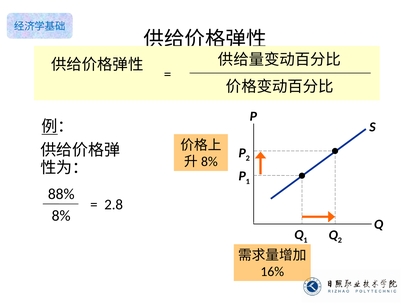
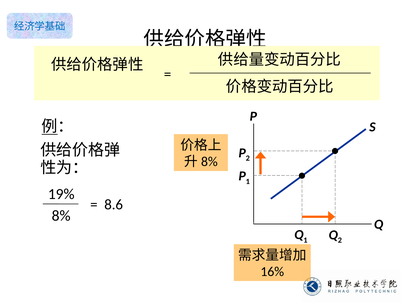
88%: 88% -> 19%
2.8: 2.8 -> 8.6
